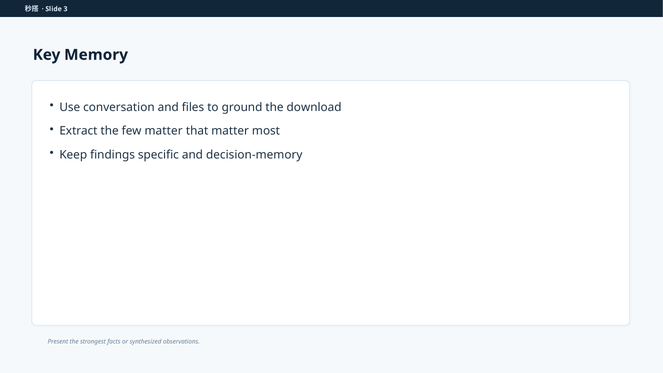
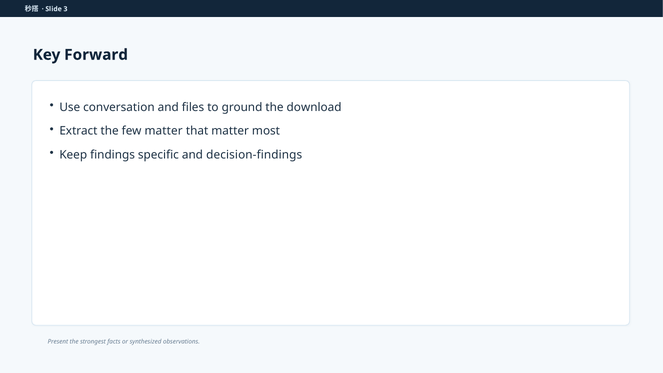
Memory: Memory -> Forward
decision-memory: decision-memory -> decision-findings
